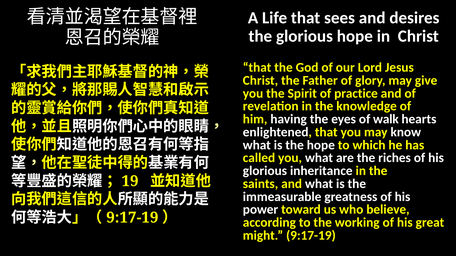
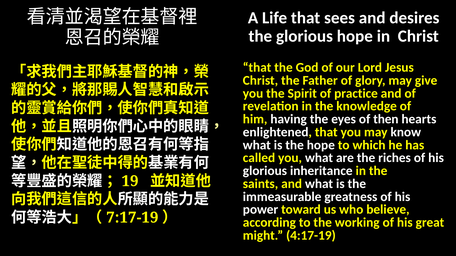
walk: walk -> then
9:17-19 at (132, 218): 9:17-19 -> 7:17-19
might 9:17-19: 9:17-19 -> 4:17-19
